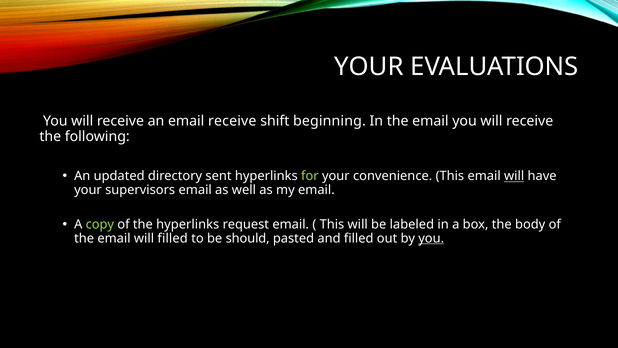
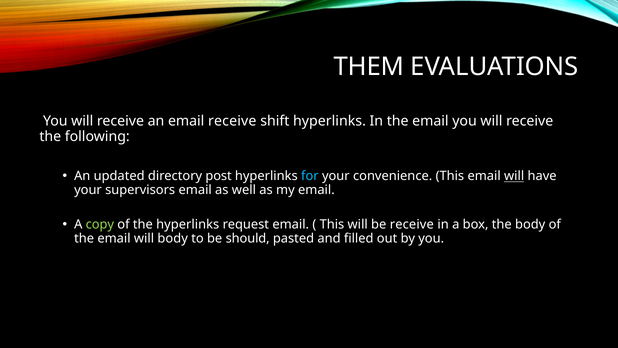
YOUR at (369, 67): YOUR -> THEM
shift beginning: beginning -> hyperlinks
sent: sent -> post
for colour: light green -> light blue
be labeled: labeled -> receive
will filled: filled -> body
you at (431, 238) underline: present -> none
